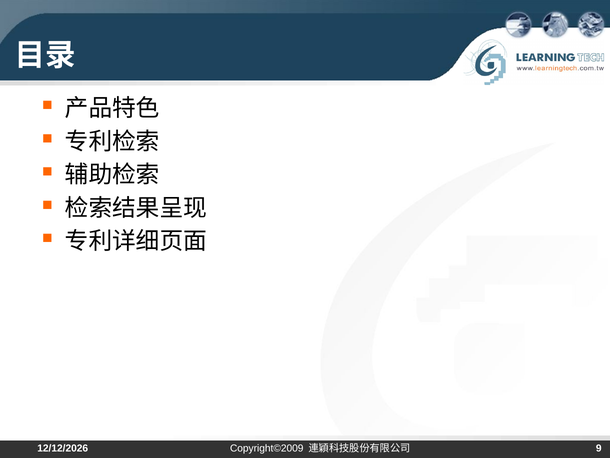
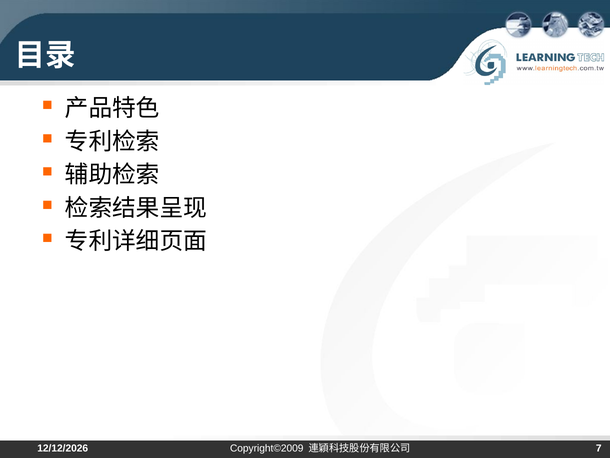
9: 9 -> 7
